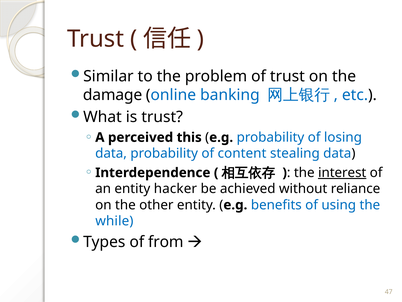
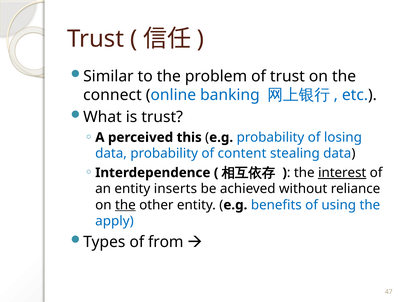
damage: damage -> connect
hacker: hacker -> inserts
the at (125, 205) underline: none -> present
while: while -> apply
